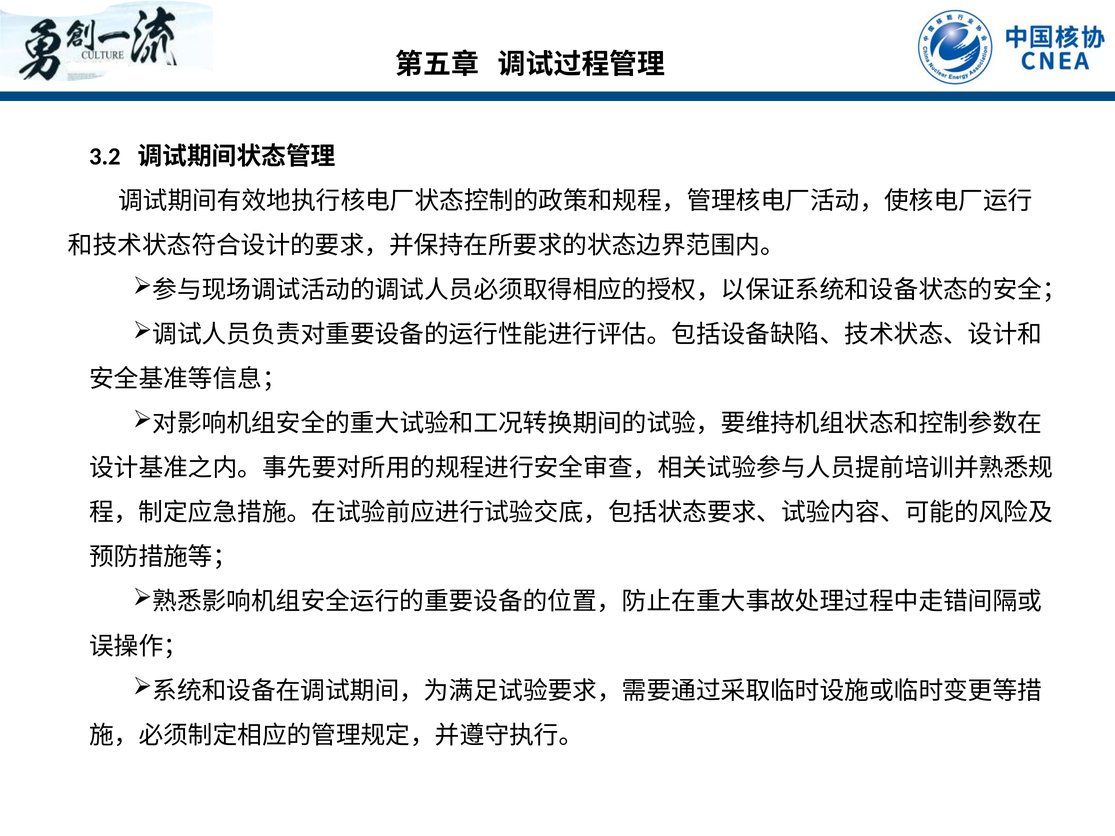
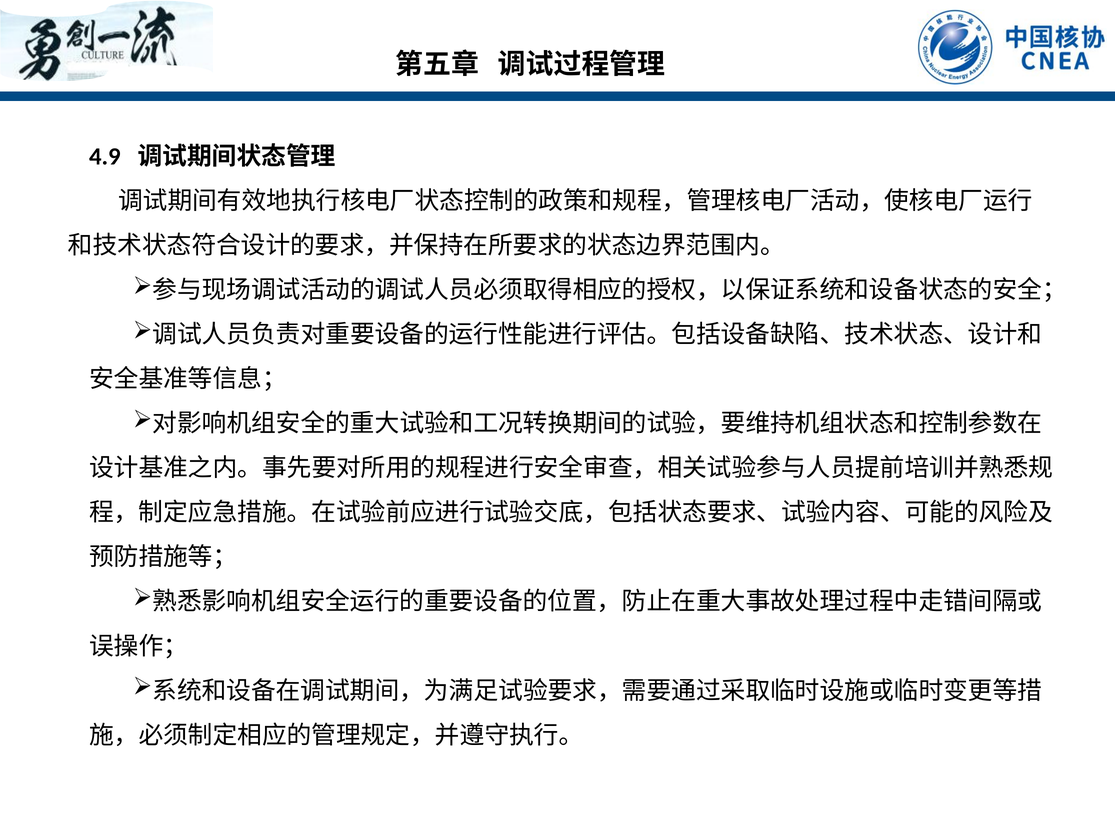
3.2: 3.2 -> 4.9
